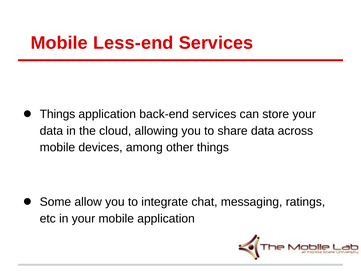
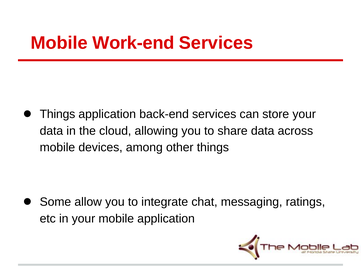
Less-end: Less-end -> Work-end
